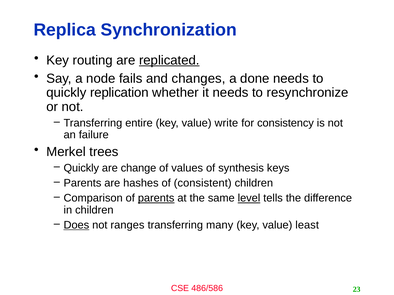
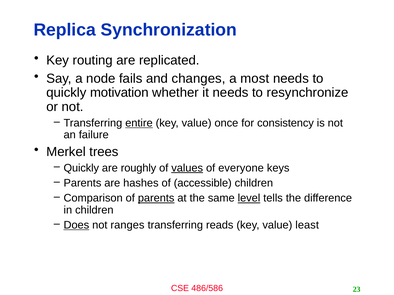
replicated underline: present -> none
done: done -> most
replication: replication -> motivation
entire underline: none -> present
write: write -> once
change: change -> roughly
values underline: none -> present
synthesis: synthesis -> everyone
consistent: consistent -> accessible
many: many -> reads
